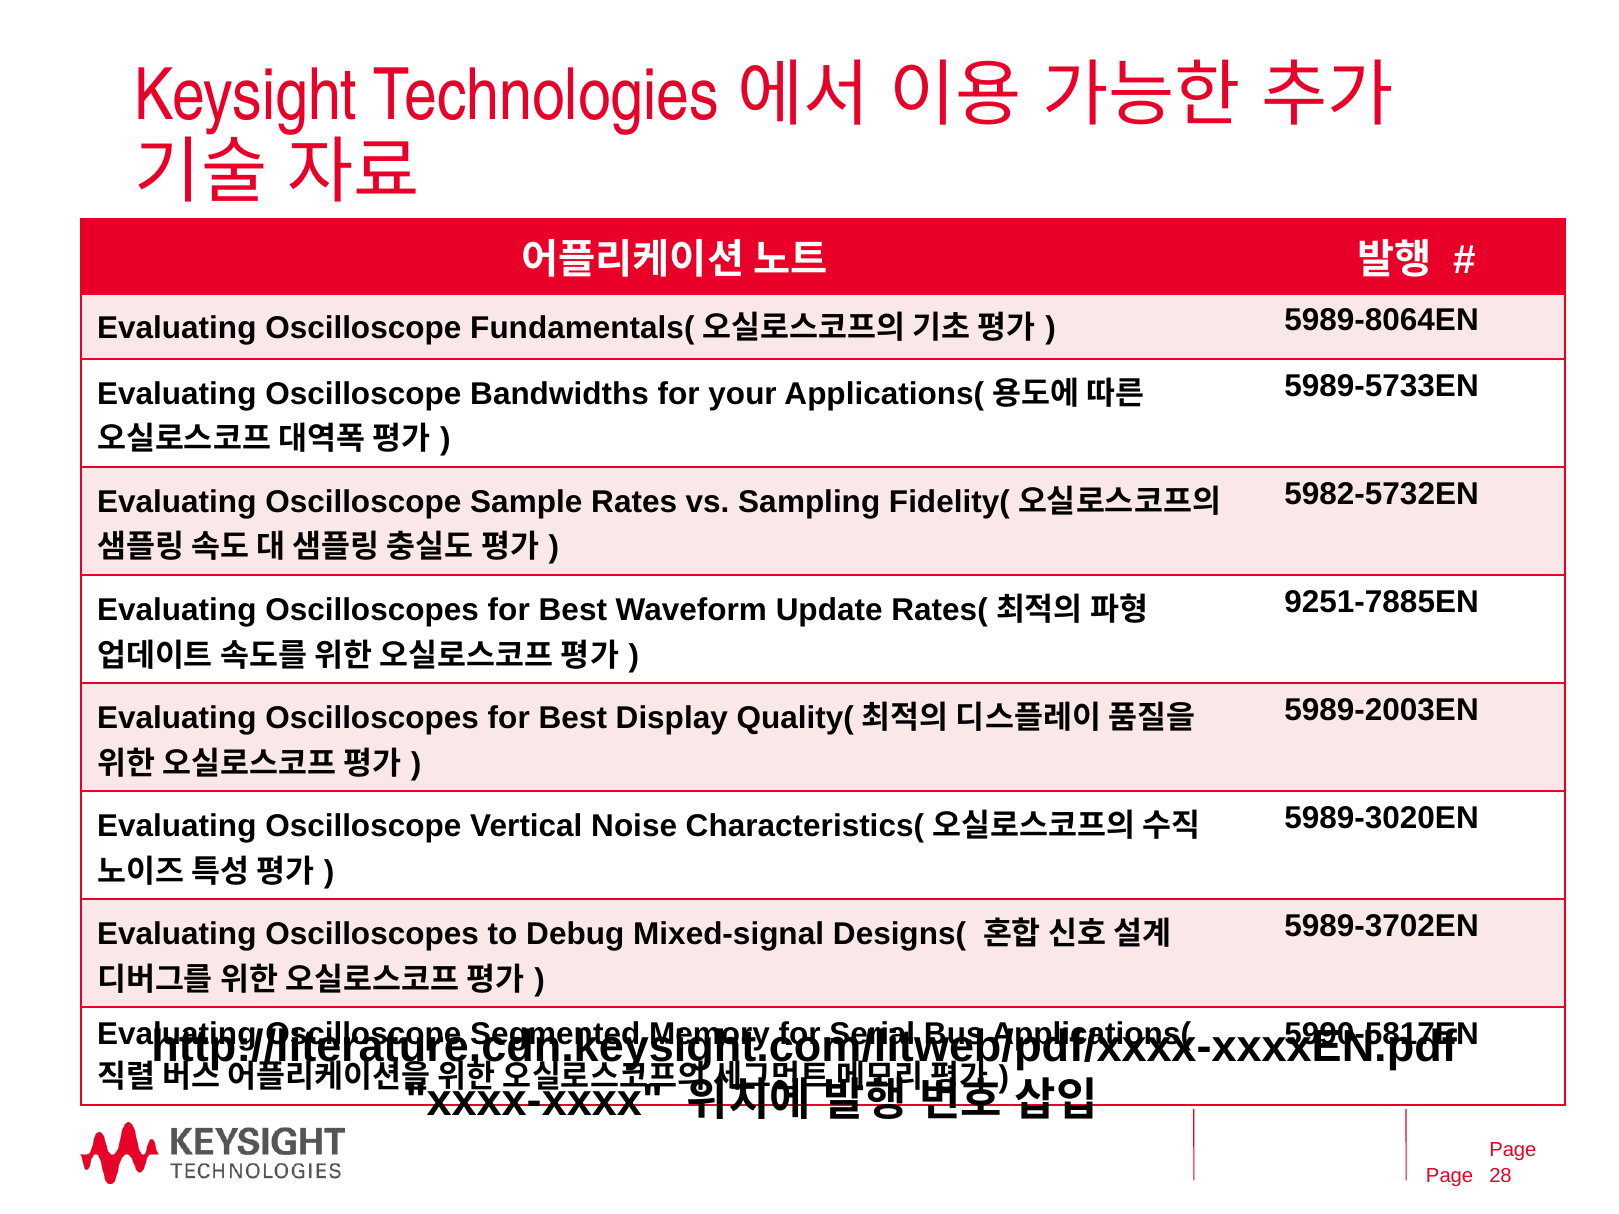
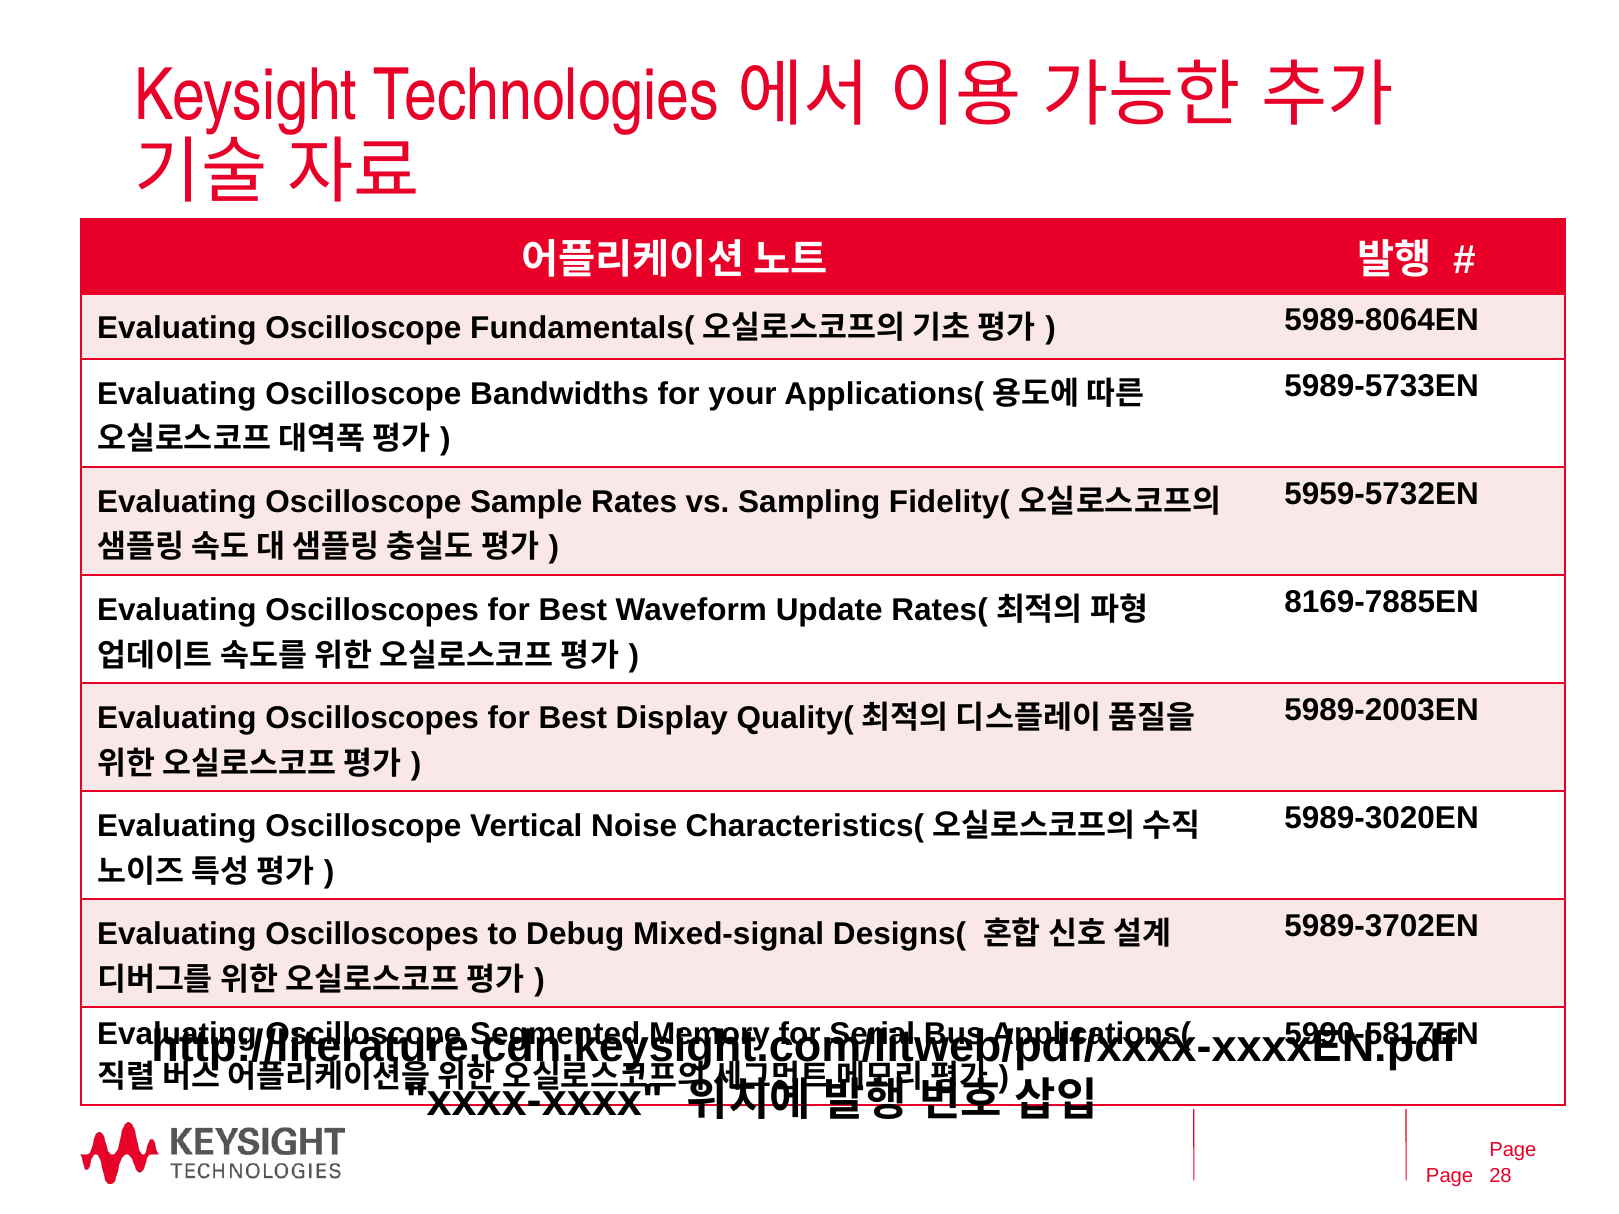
5982-5732EN: 5982-5732EN -> 5959-5732EN
9251-7885EN: 9251-7885EN -> 8169-7885EN
